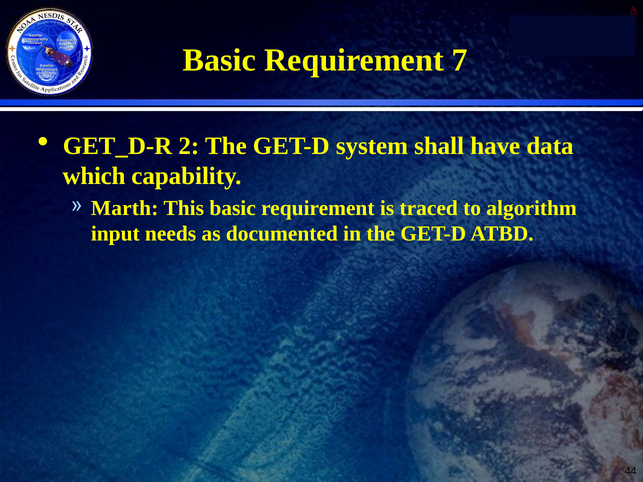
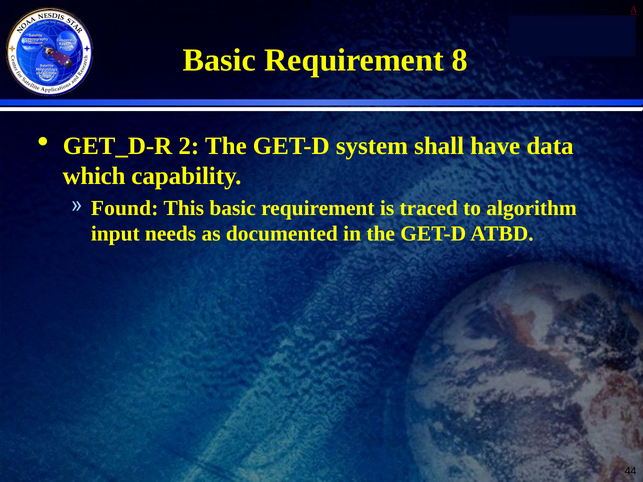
7: 7 -> 8
Marth: Marth -> Found
